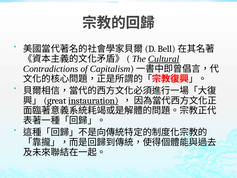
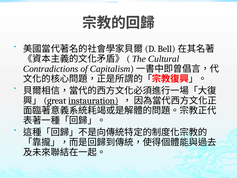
Cultural underline: present -> none
